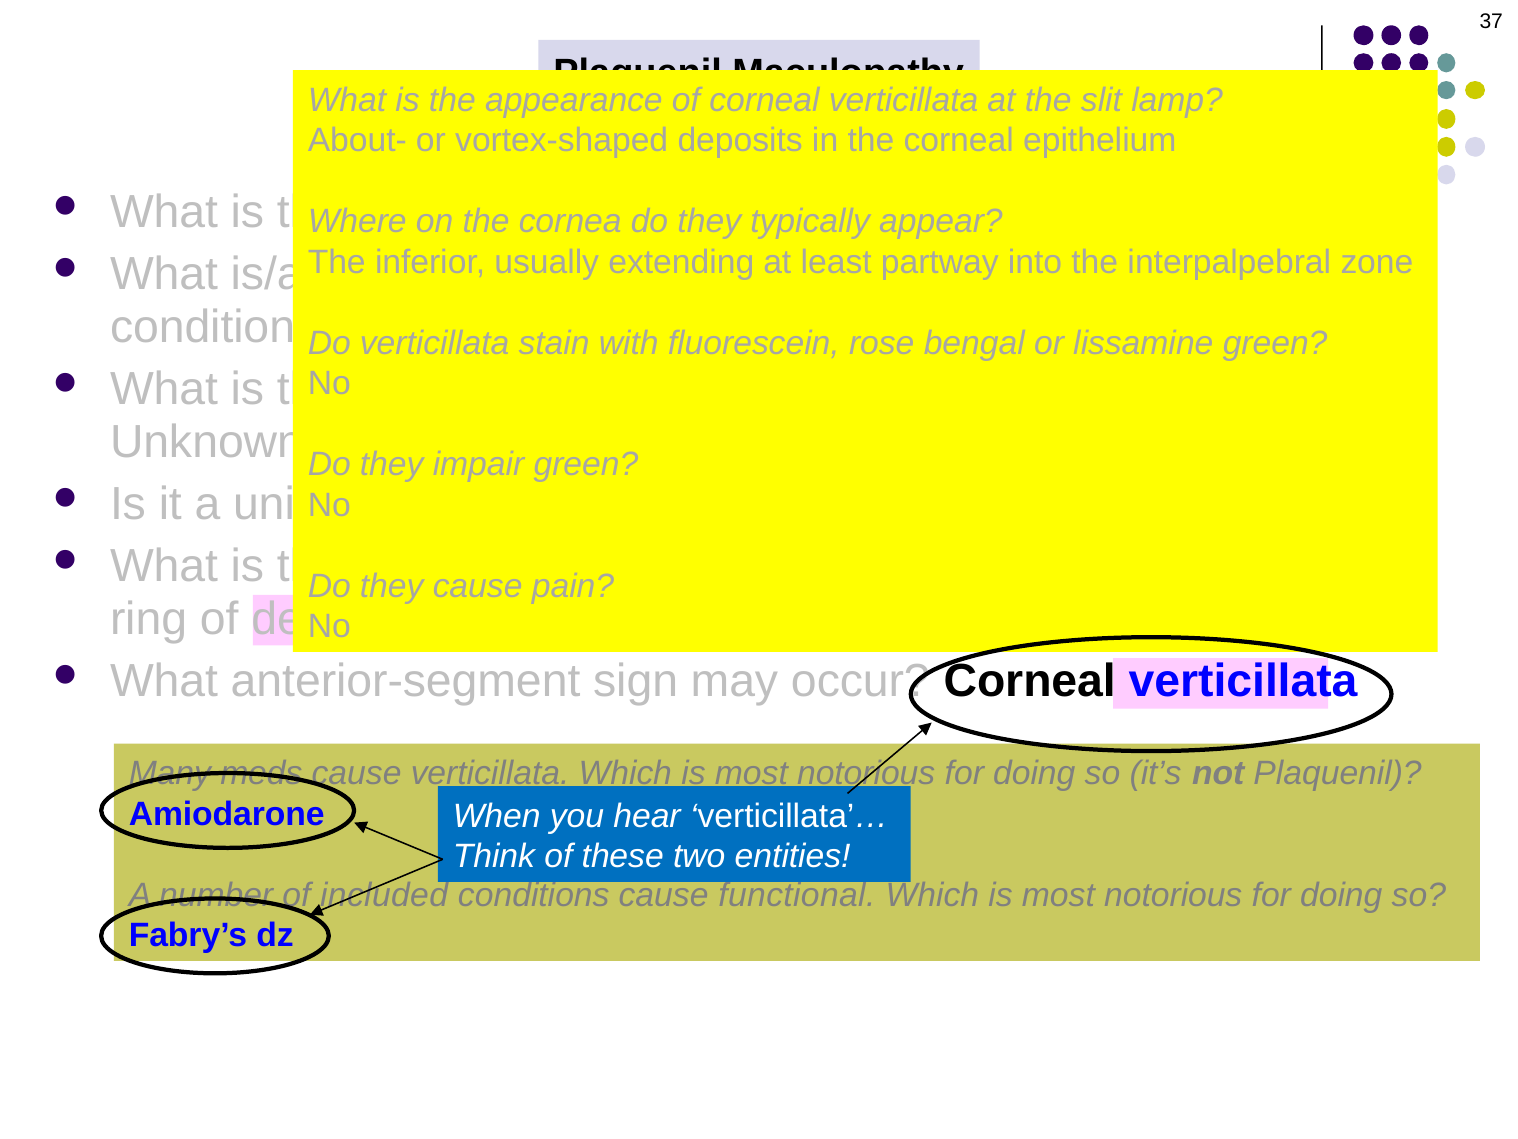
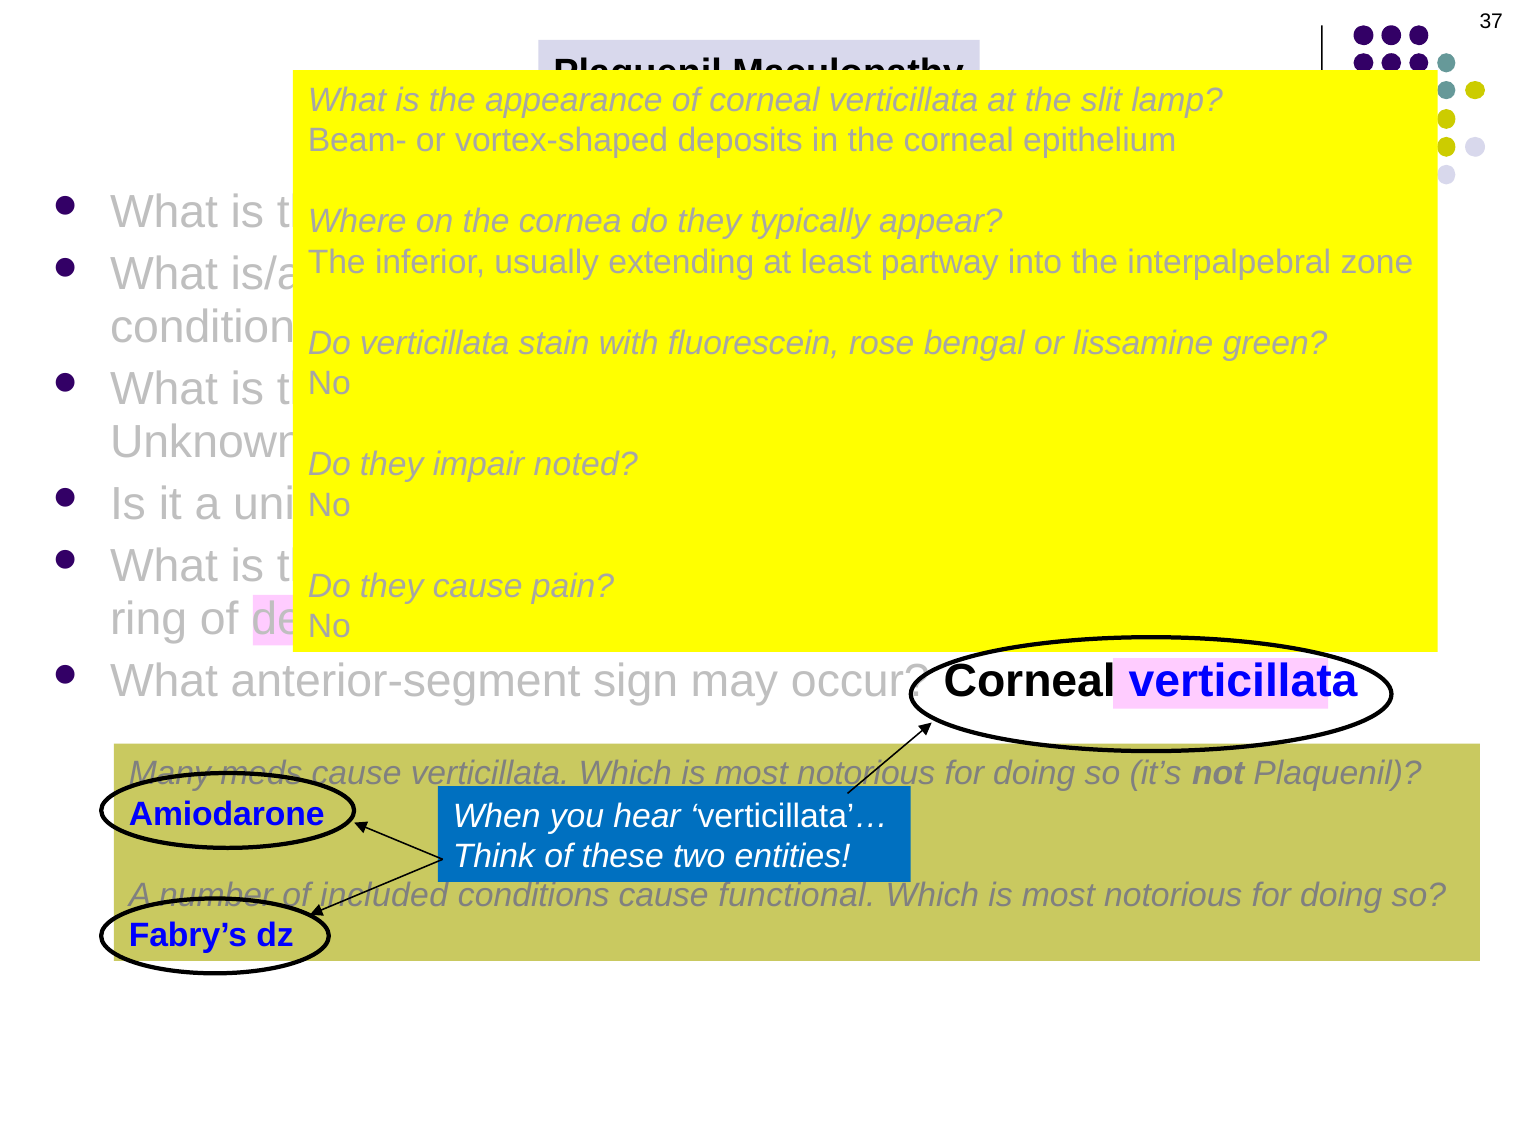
About-: About- -> Beam-
impair green: green -> noted
